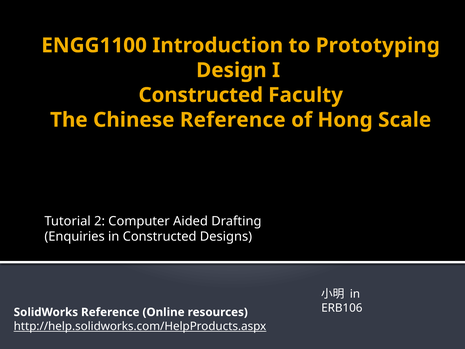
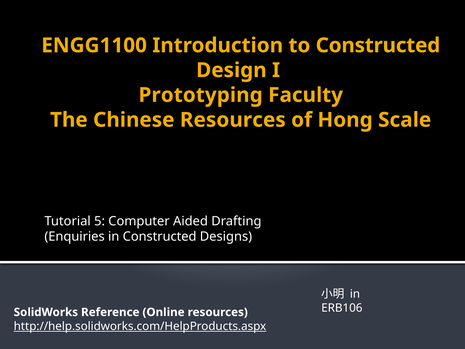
to Prototyping: Prototyping -> Constructed
Constructed at (201, 95): Constructed -> Prototyping
Chinese Reference: Reference -> Resources
2: 2 -> 5
